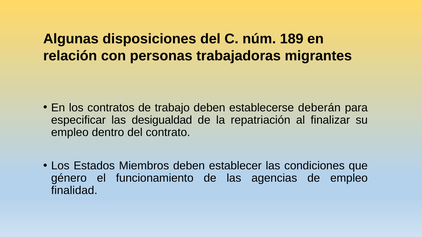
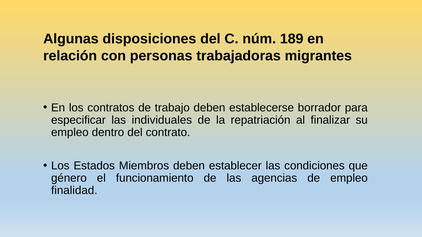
deberán: deberán -> borrador
desigualdad: desigualdad -> individuales
